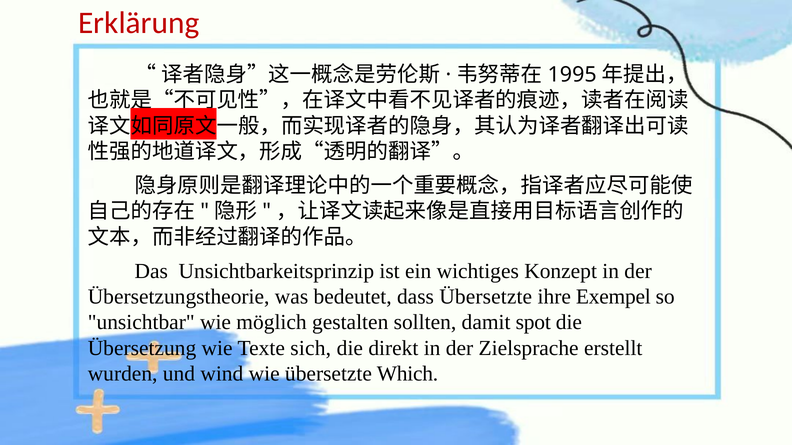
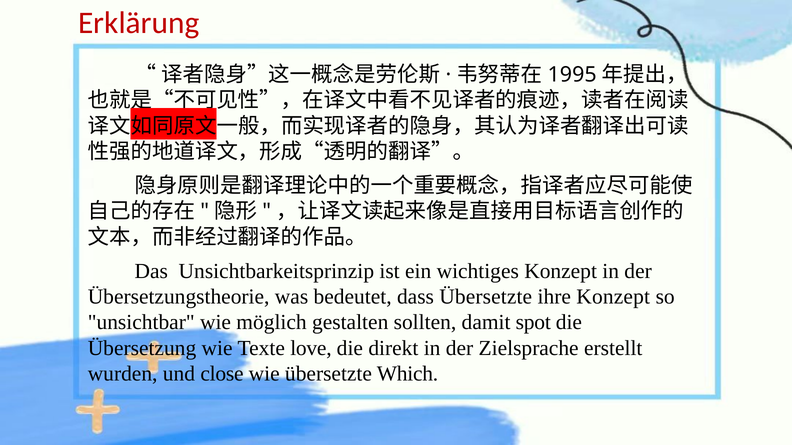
ihre Exempel: Exempel -> Konzept
sich: sich -> love
wind: wind -> close
